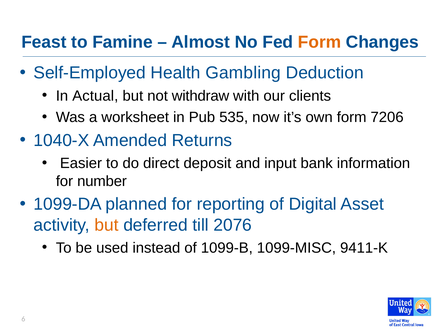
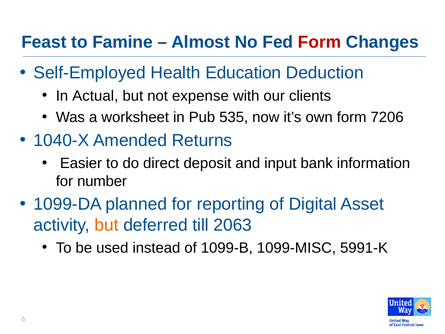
Form at (320, 42) colour: orange -> red
Gambling: Gambling -> Education
withdraw: withdraw -> expense
2076: 2076 -> 2063
9411-K: 9411-K -> 5991-K
